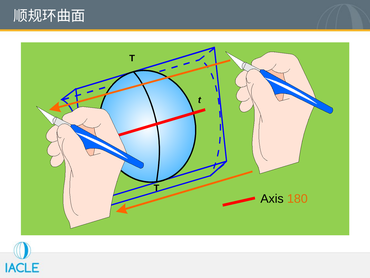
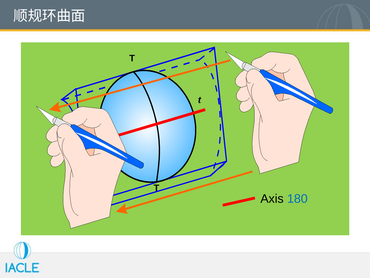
180 colour: orange -> blue
